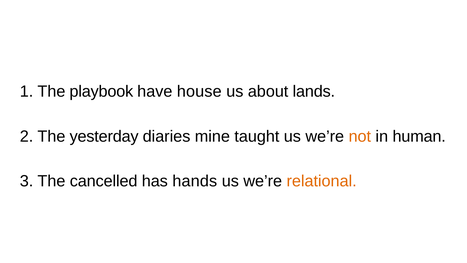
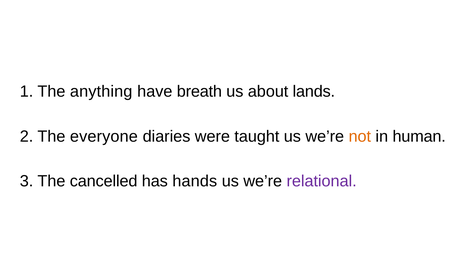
playbook: playbook -> anything
house: house -> breath
yesterday: yesterday -> everyone
mine: mine -> were
relational colour: orange -> purple
